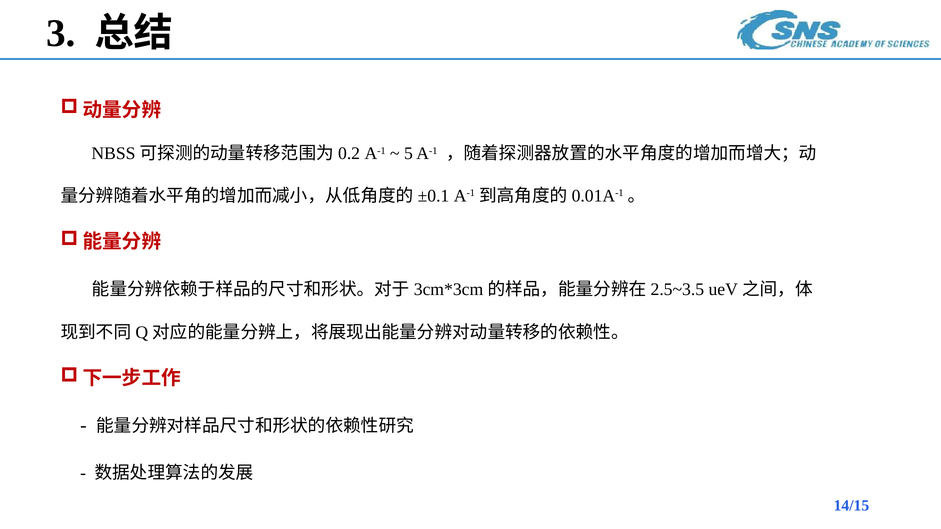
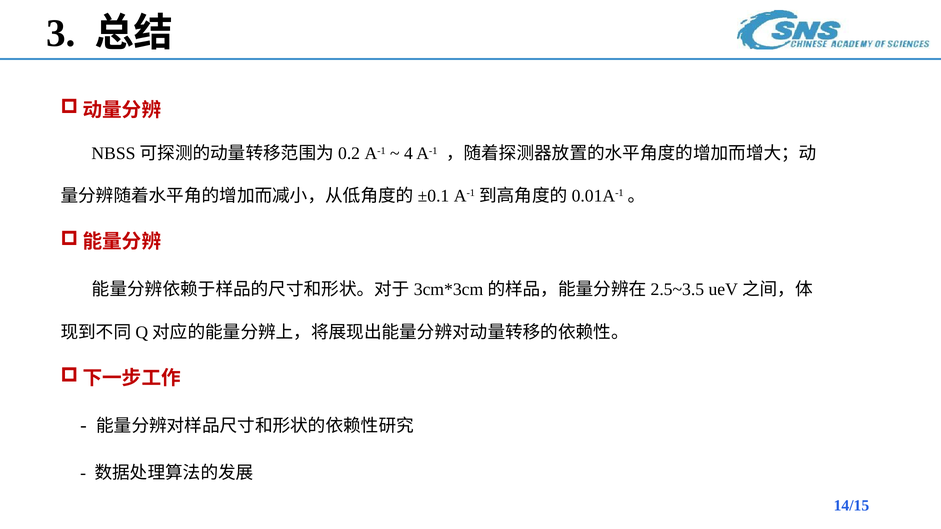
5: 5 -> 4
